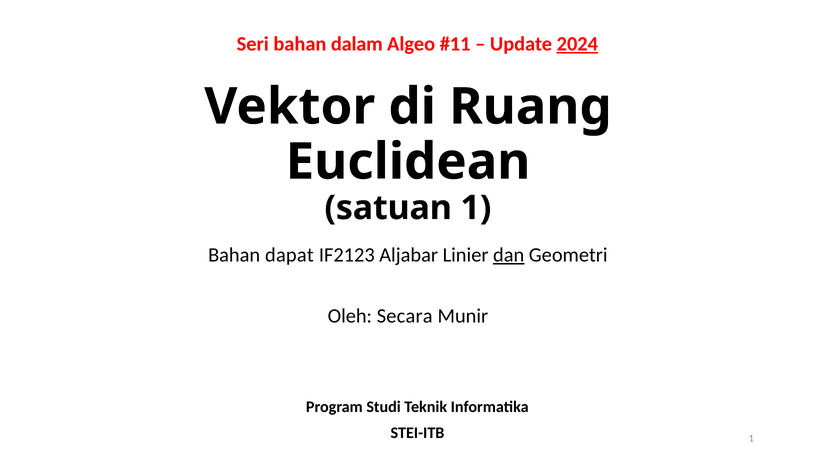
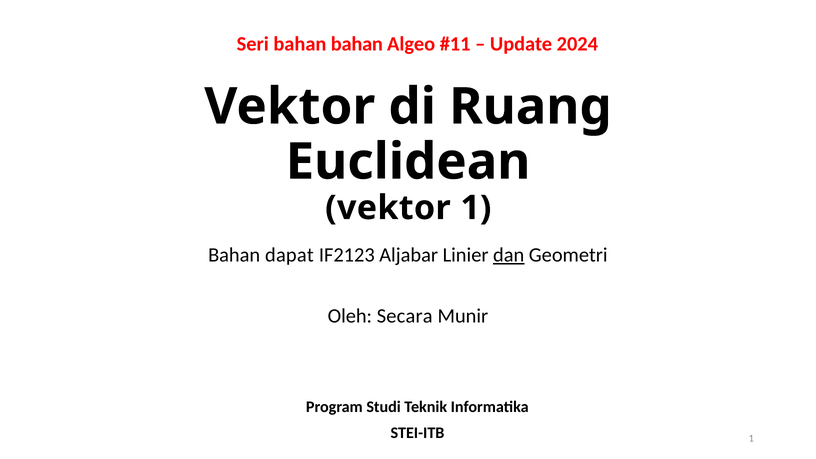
bahan dalam: dalam -> bahan
2024 underline: present -> none
satuan at (388, 208): satuan -> vektor
